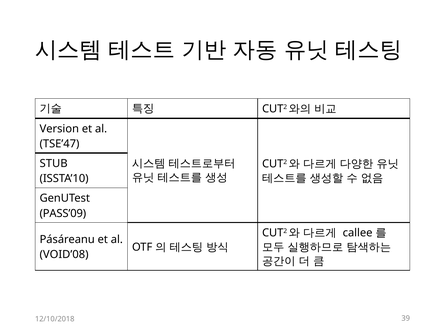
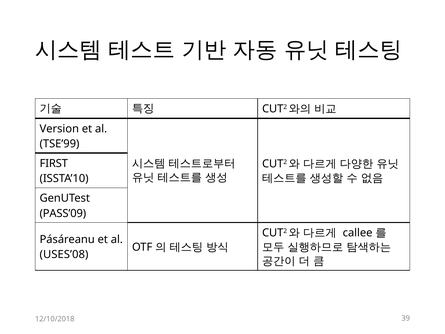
TSE’47: TSE’47 -> TSE’99
STUB: STUB -> FIRST
VOID’08: VOID’08 -> USES’08
